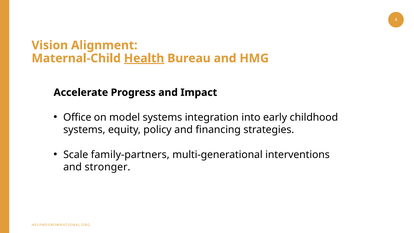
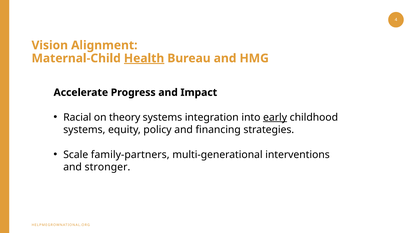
Office: Office -> Racial
model: model -> theory
early underline: none -> present
